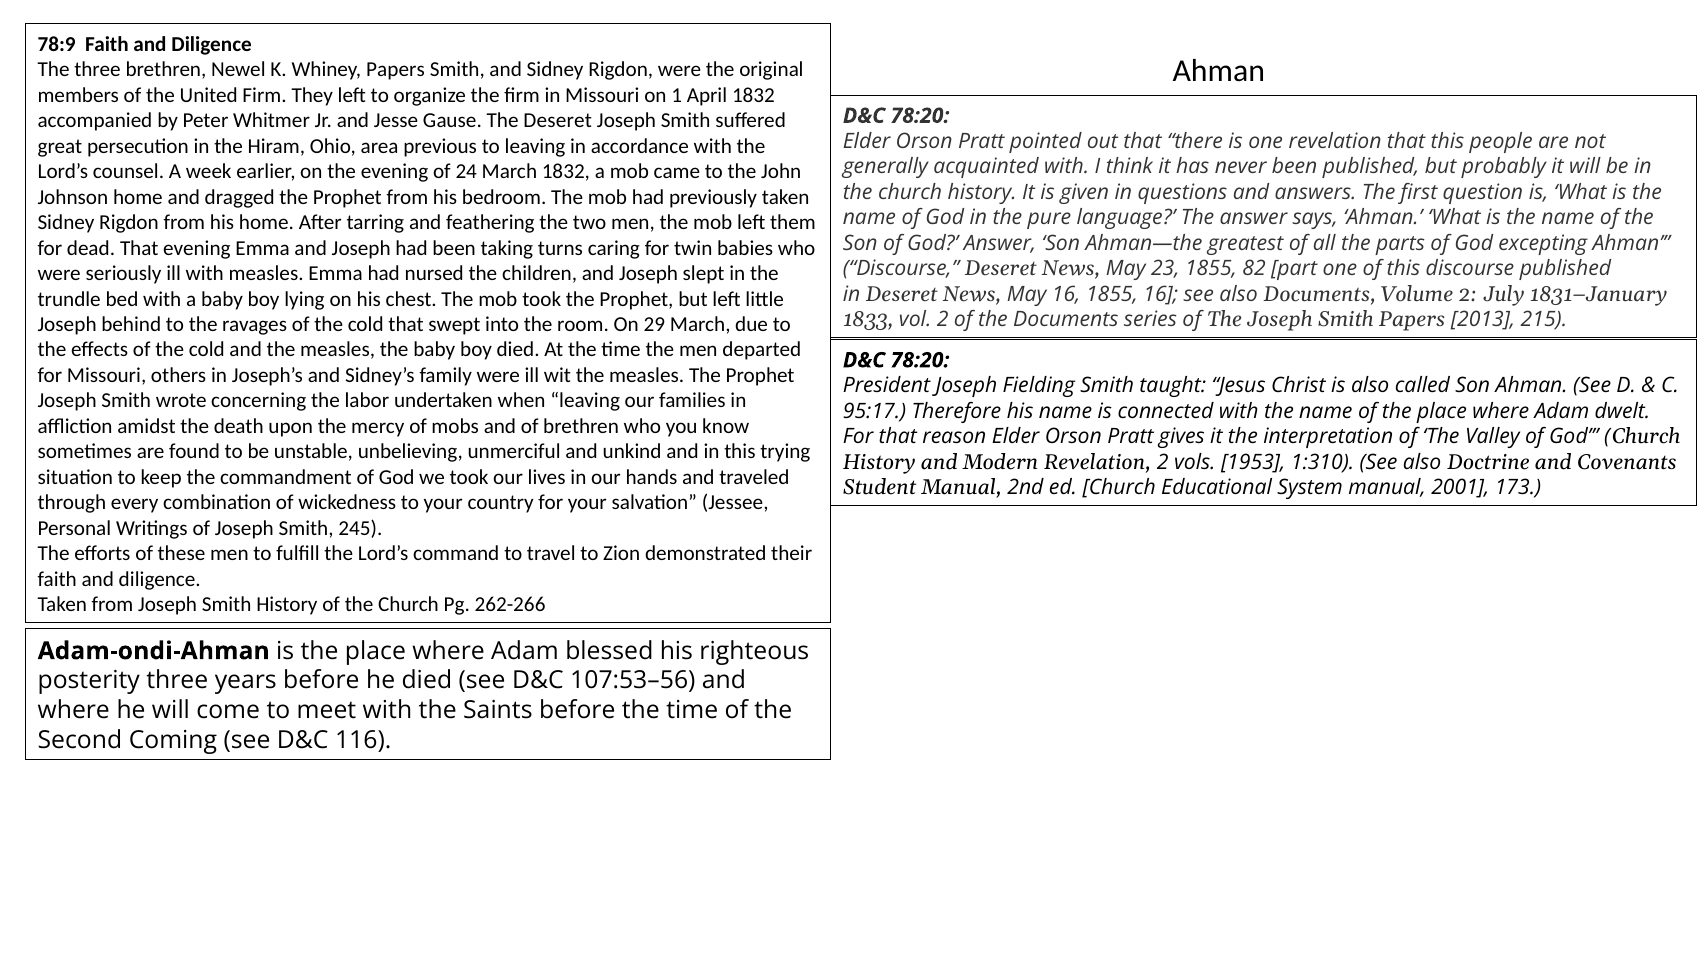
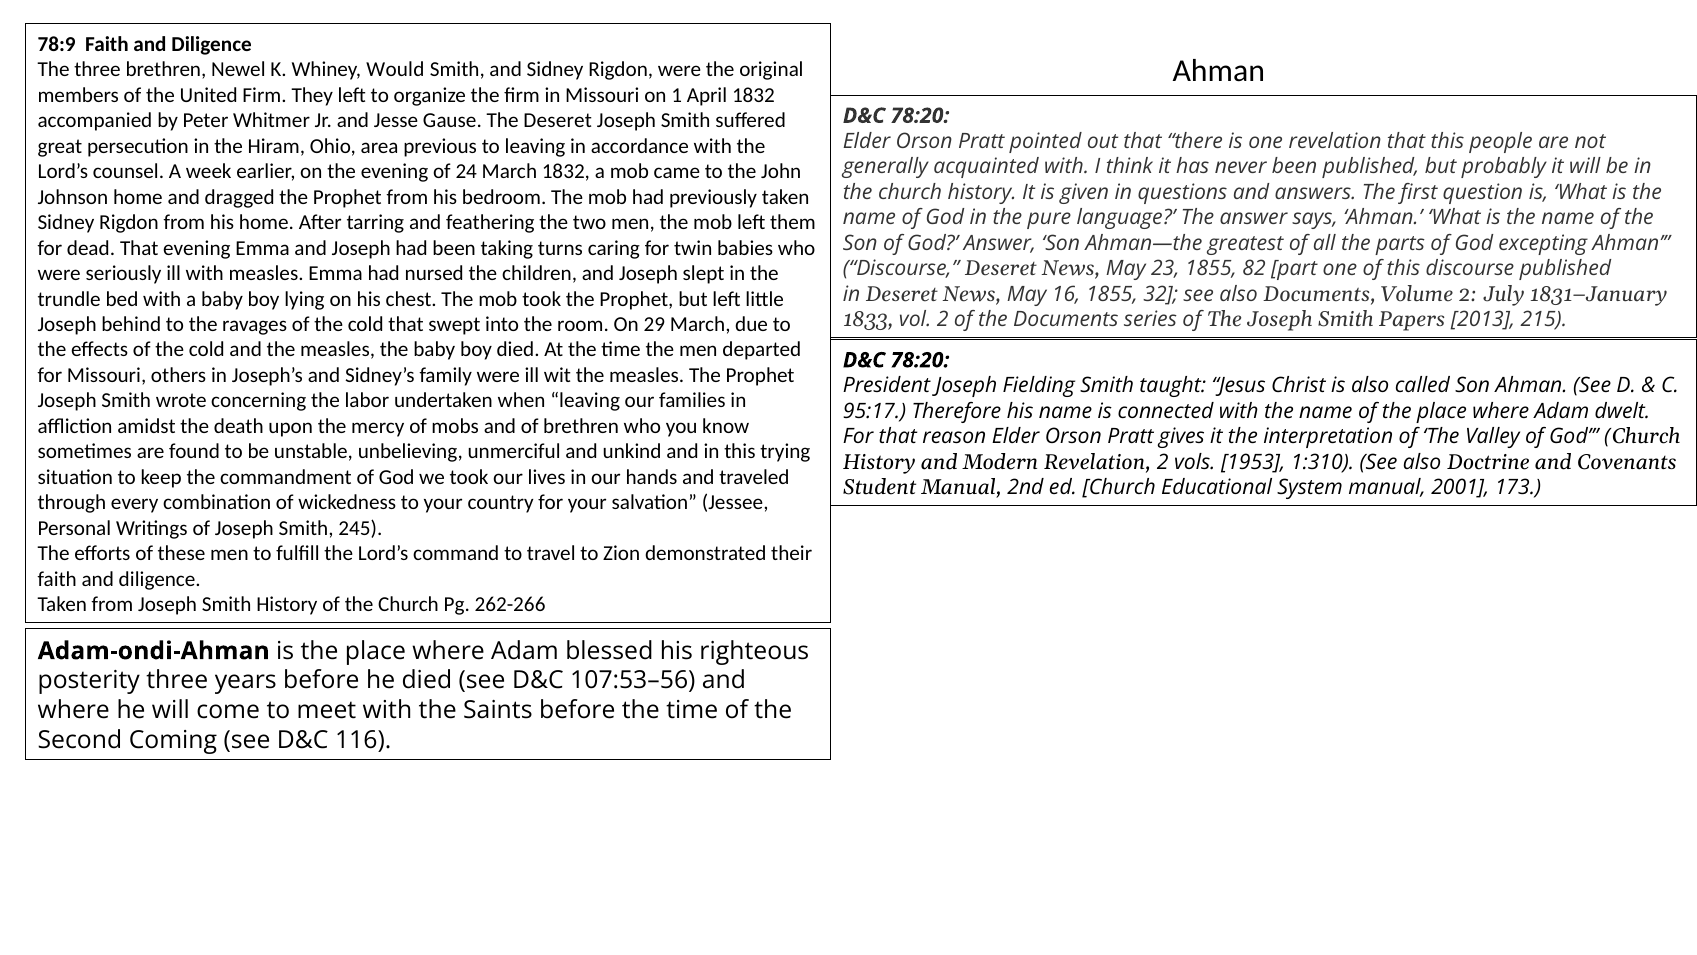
Whiney Papers: Papers -> Would
1855 16: 16 -> 32
